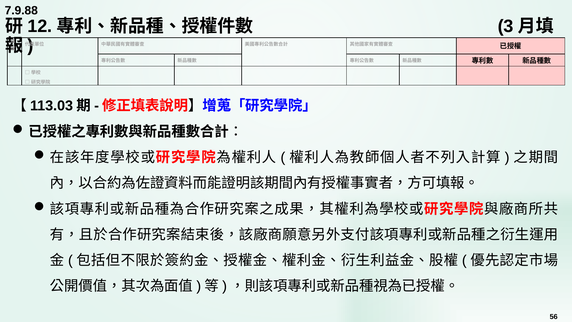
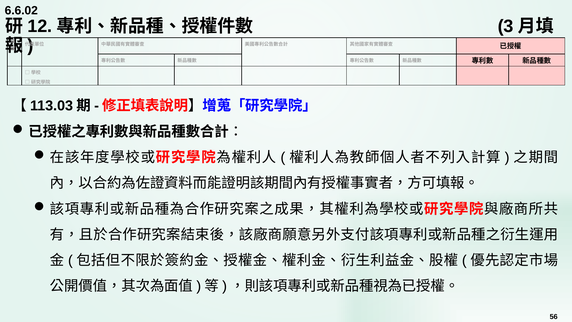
7.9.88: 7.9.88 -> 6.6.02
